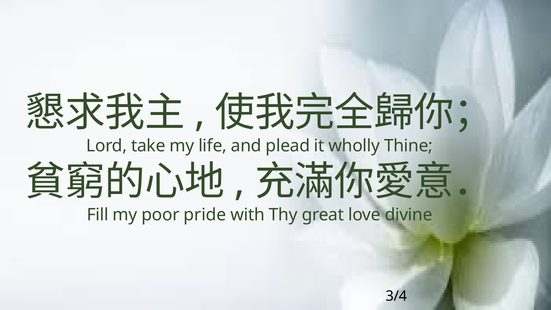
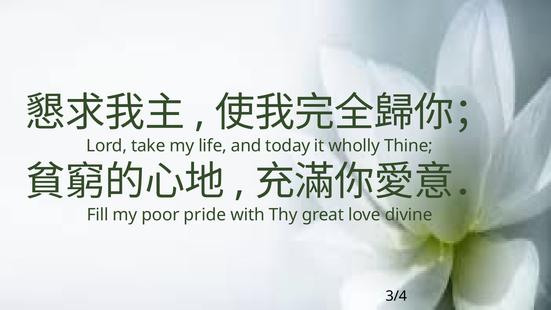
plead: plead -> today
